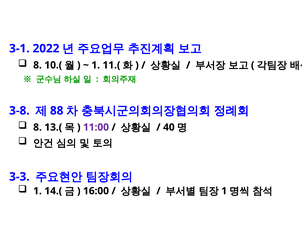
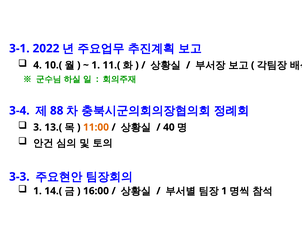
8 at (38, 65): 8 -> 4
3-8: 3-8 -> 3-4
8 at (38, 127): 8 -> 3
11:00 colour: purple -> orange
